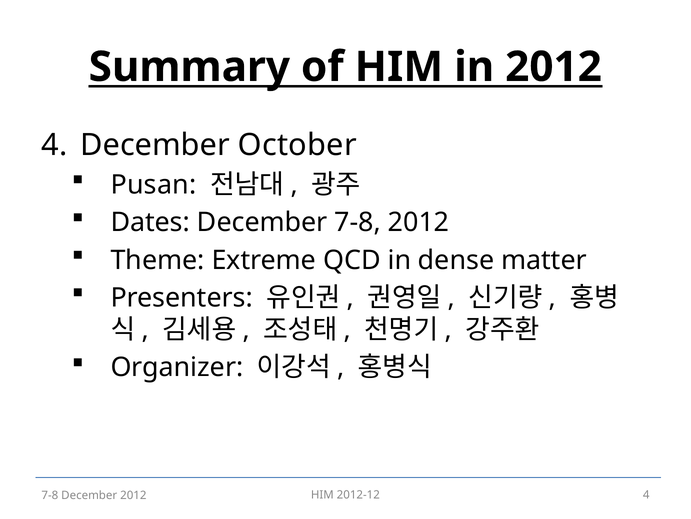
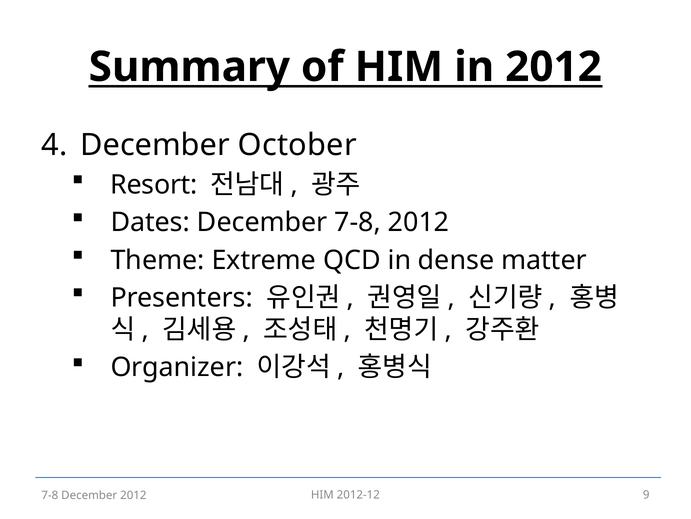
Pusan: Pusan -> Resort
2012-12 4: 4 -> 9
